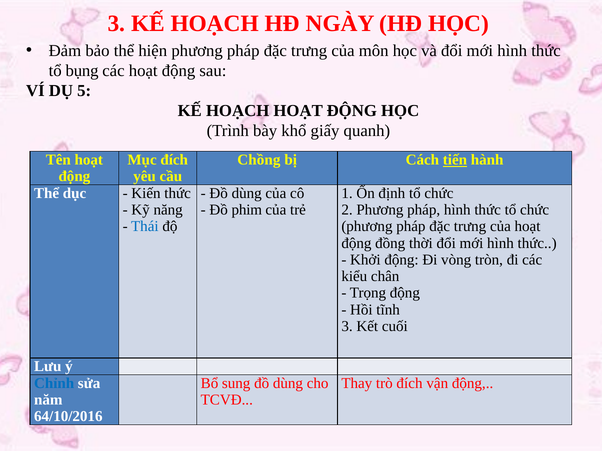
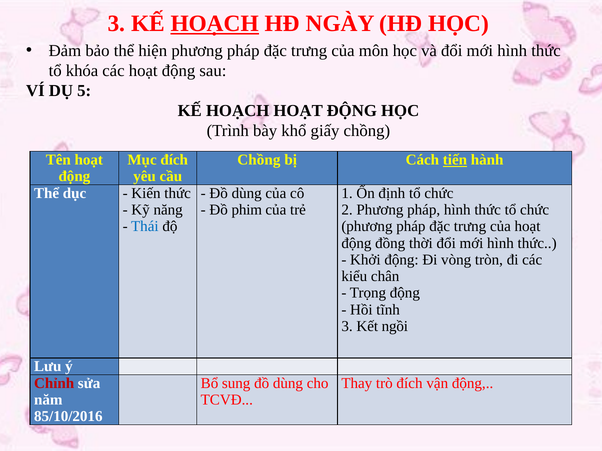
HOẠCH at (215, 24) underline: none -> present
bụng: bụng -> khóa
giấy quanh: quanh -> chồng
cuối: cuối -> ngồi
Chỉnh colour: blue -> red
64/10/2016: 64/10/2016 -> 85/10/2016
